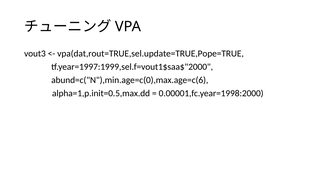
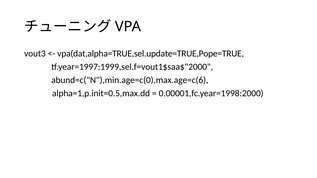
vpa(dat,rout=TRUE,sel.update=TRUE,Pope=TRUE: vpa(dat,rout=TRUE,sel.update=TRUE,Pope=TRUE -> vpa(dat,alpha=TRUE,sel.update=TRUE,Pope=TRUE
